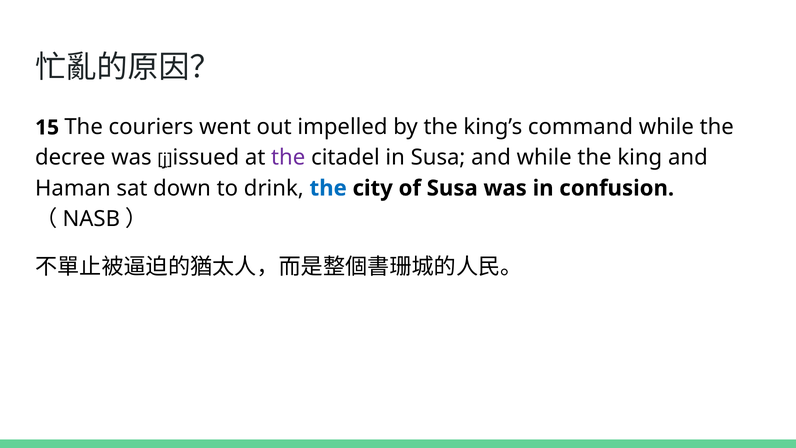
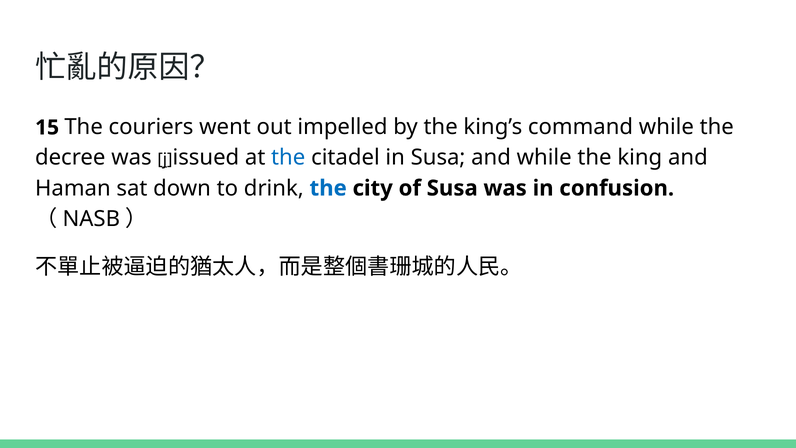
the at (288, 158) colour: purple -> blue
